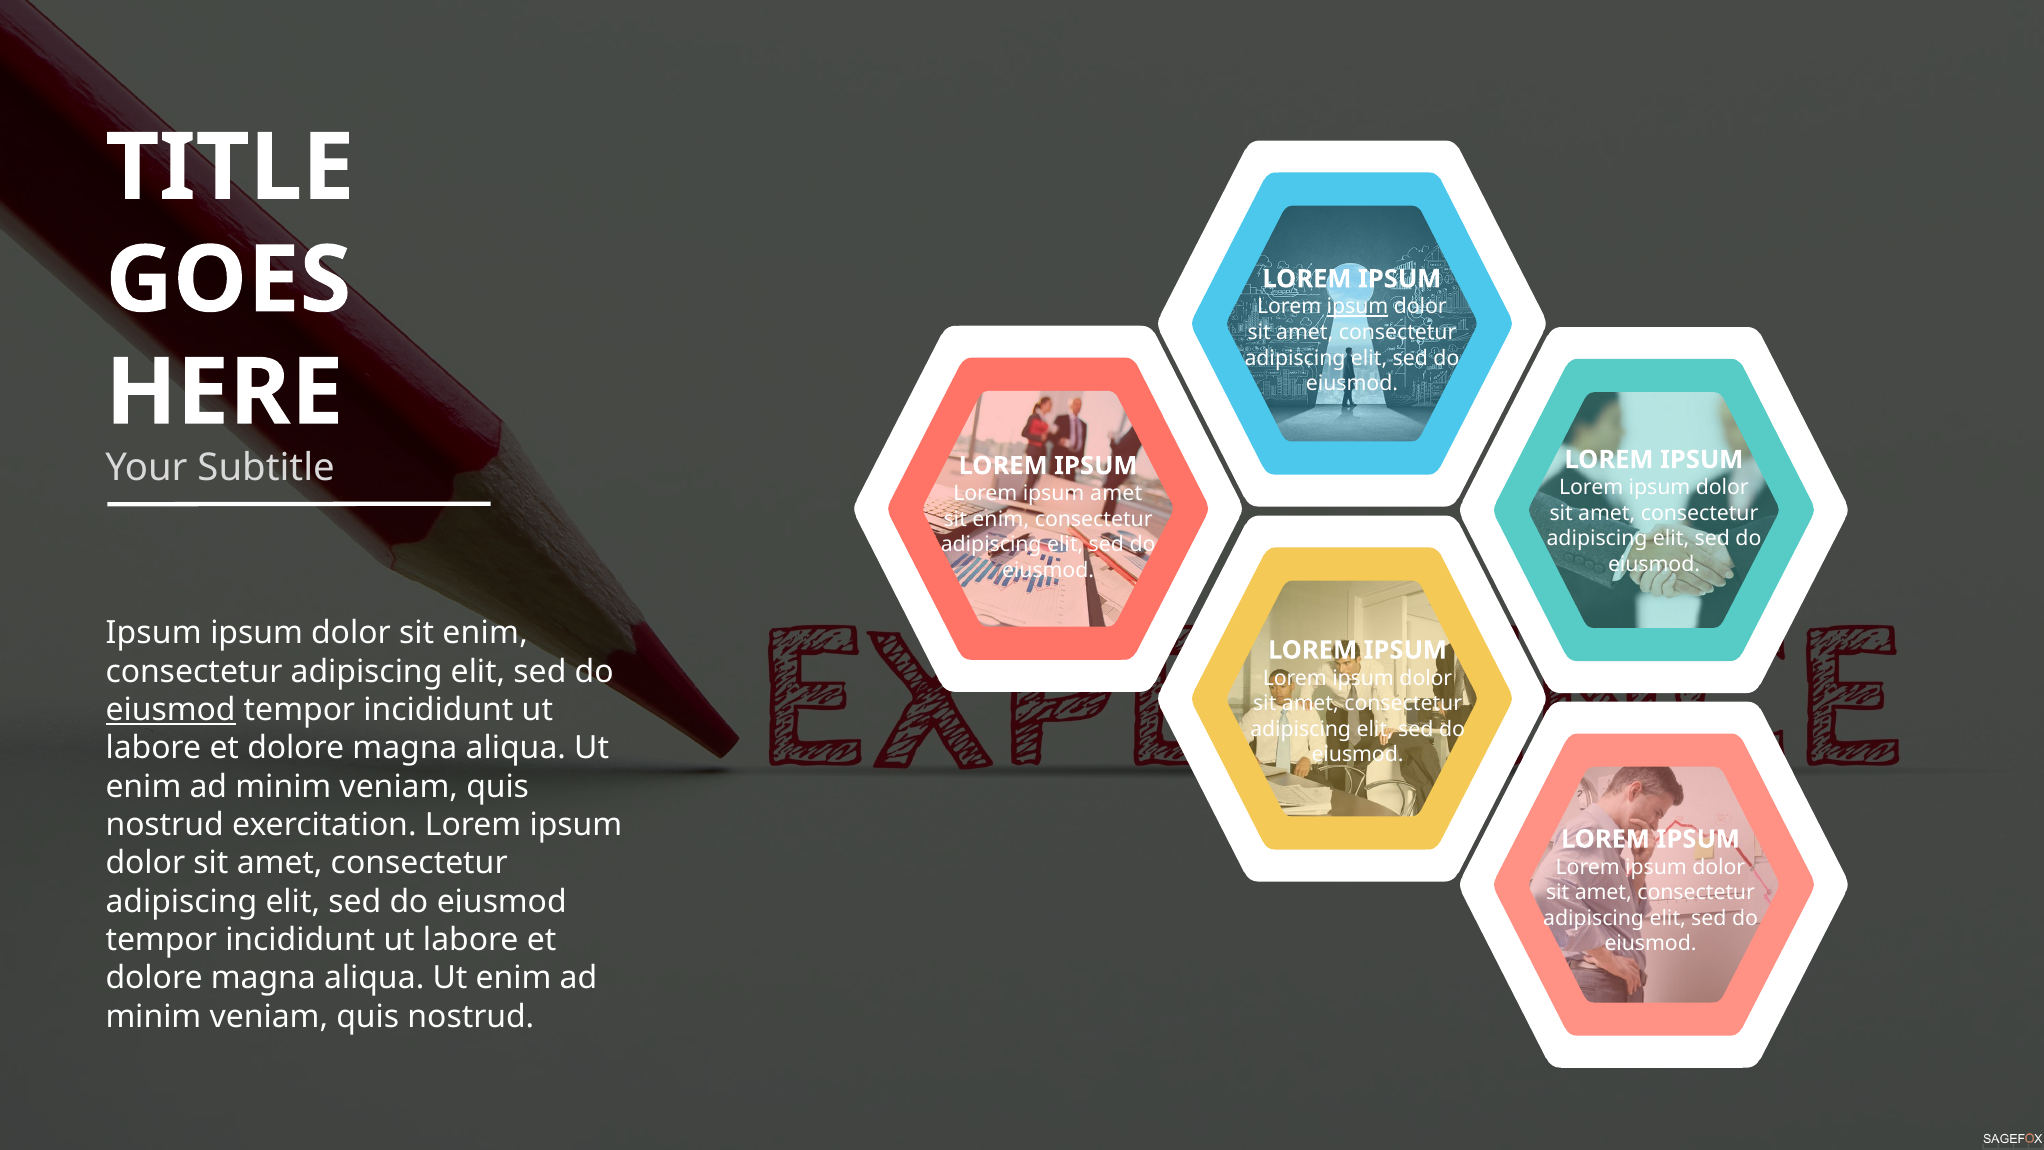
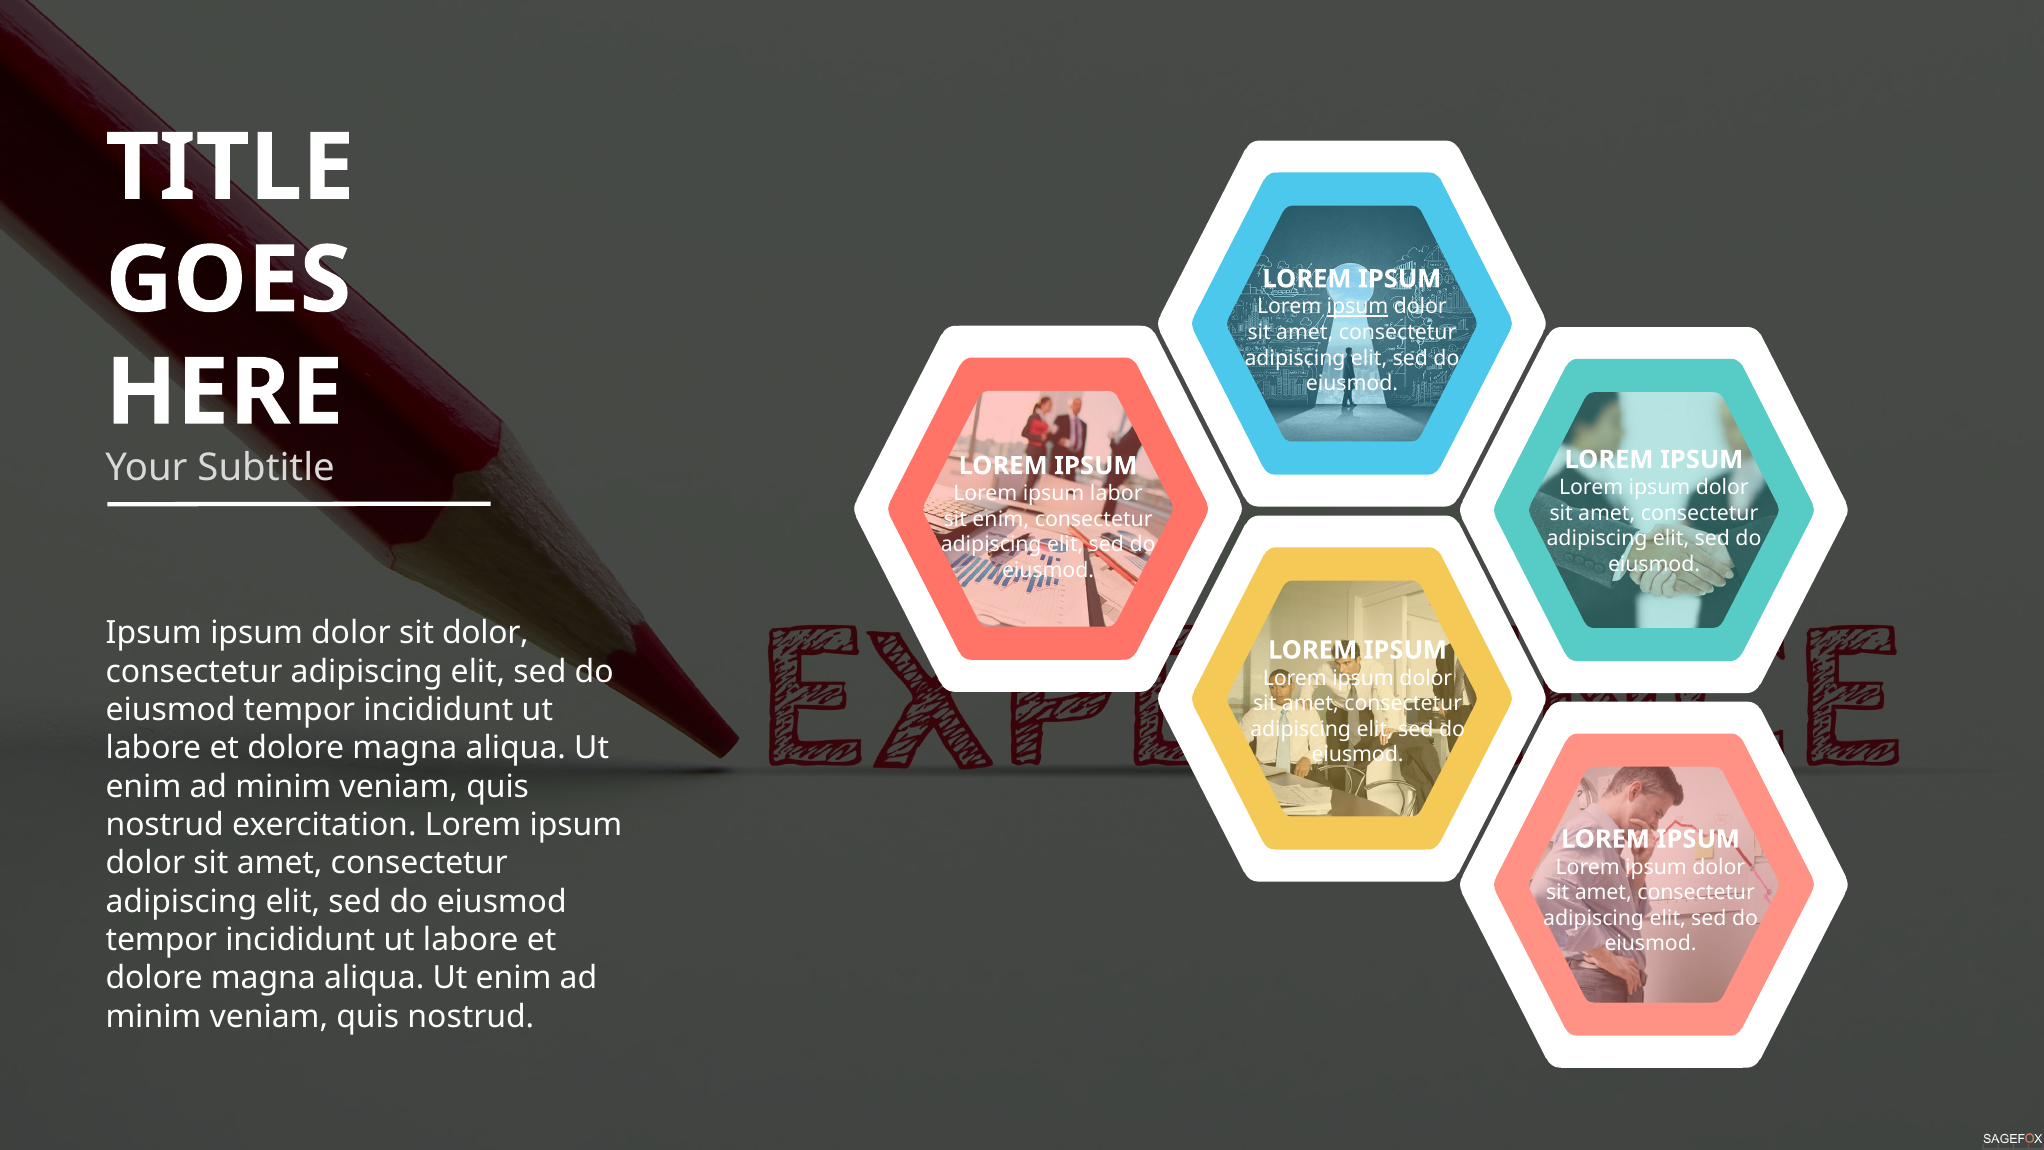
ipsum amet: amet -> labor
dolor sit enim: enim -> dolor
eiusmod at (171, 710) underline: present -> none
